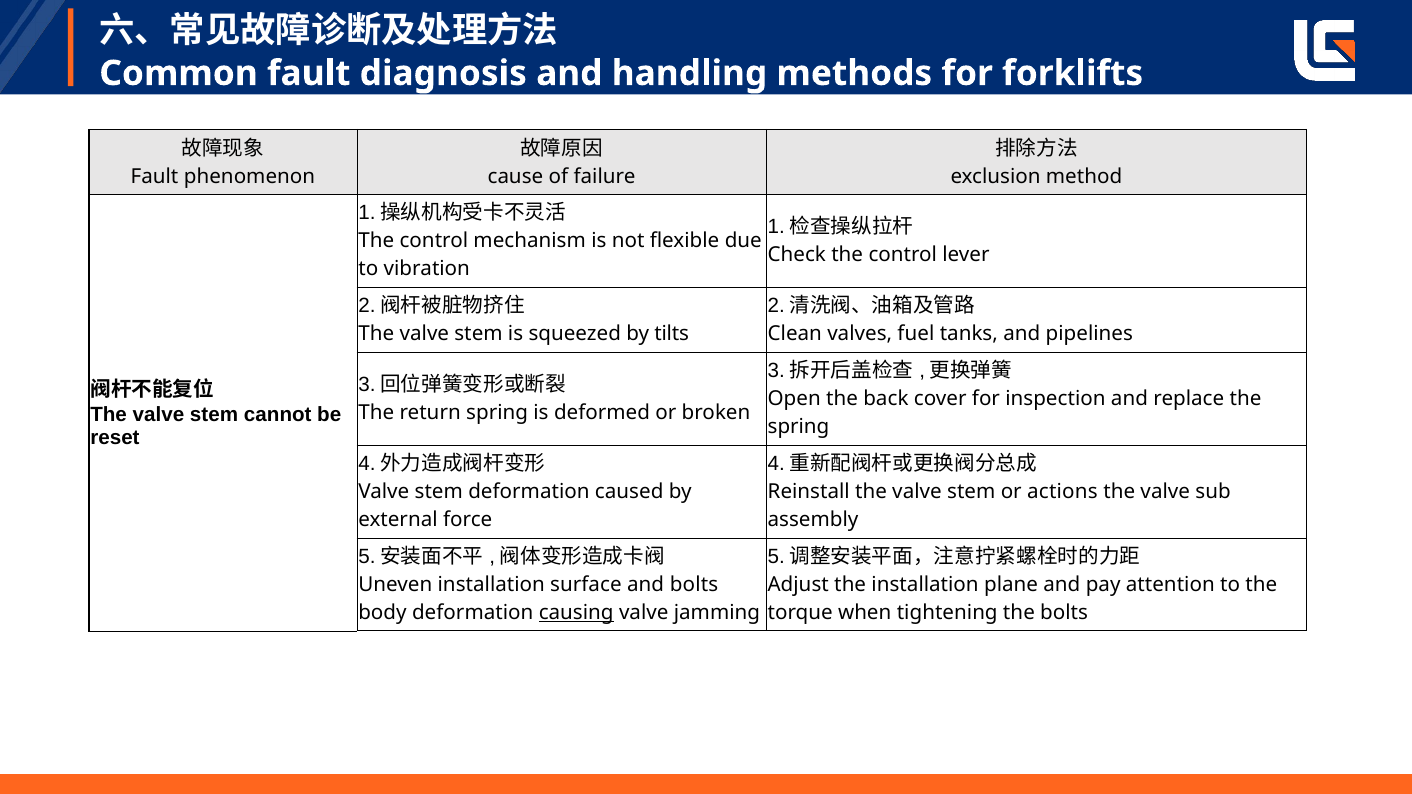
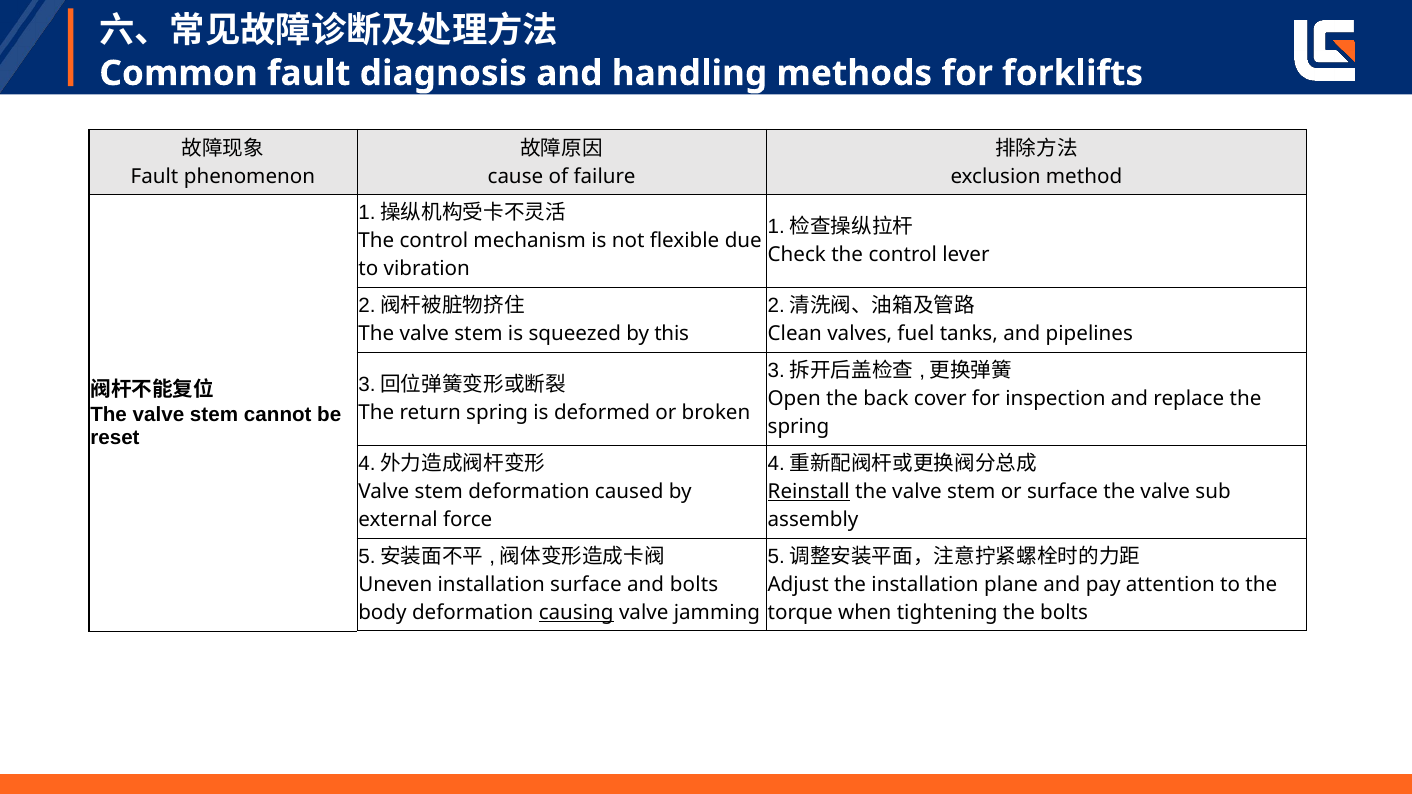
tilts: tilts -> this
Reinstall underline: none -> present
or actions: actions -> surface
